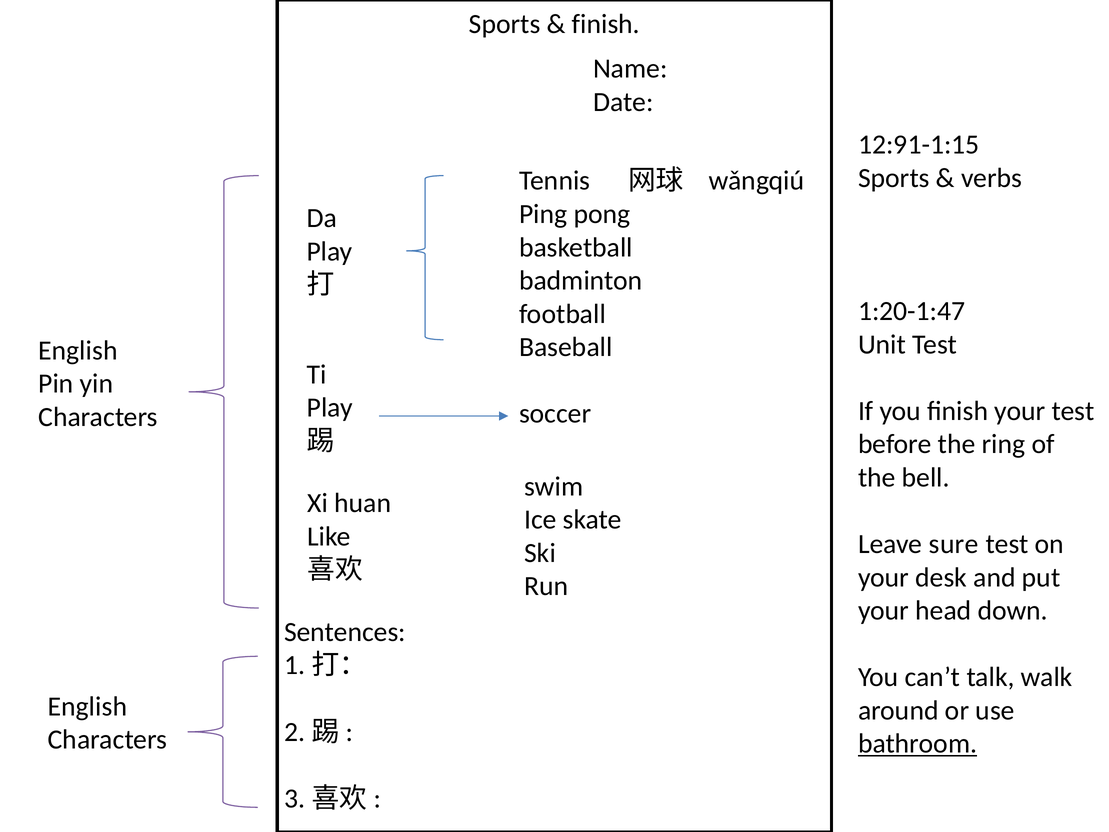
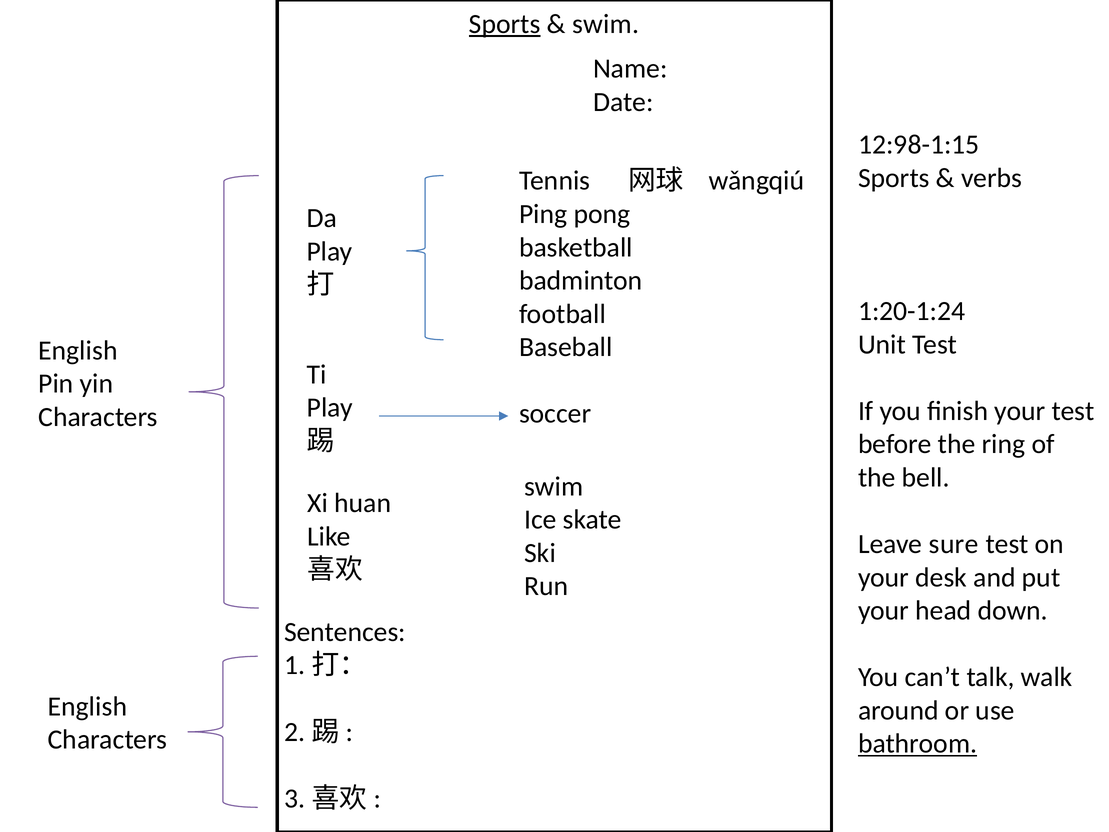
Sports at (505, 24) underline: none -> present
finish at (606, 24): finish -> swim
12:91-1:15: 12:91-1:15 -> 12:98-1:15
1:20-1:47: 1:20-1:47 -> 1:20-1:24
